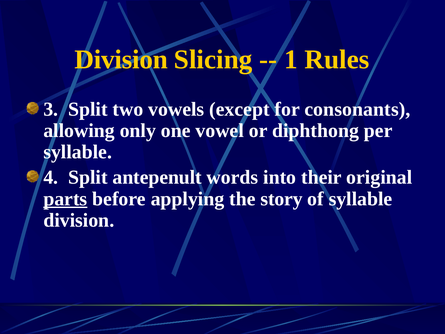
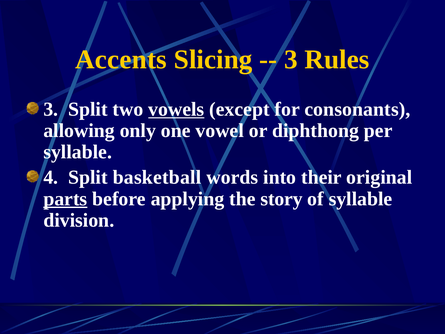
Division at (121, 59): Division -> Accents
1 at (291, 59): 1 -> 3
vowels underline: none -> present
antepenult: antepenult -> basketball
